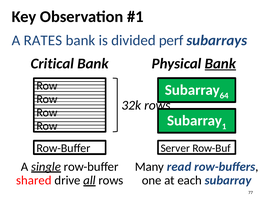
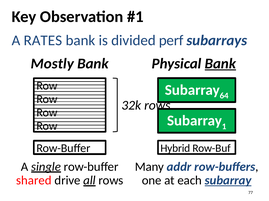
Critical: Critical -> Mostly
Server: Server -> Hybrid
read: read -> addr
subarray at (228, 181) underline: none -> present
